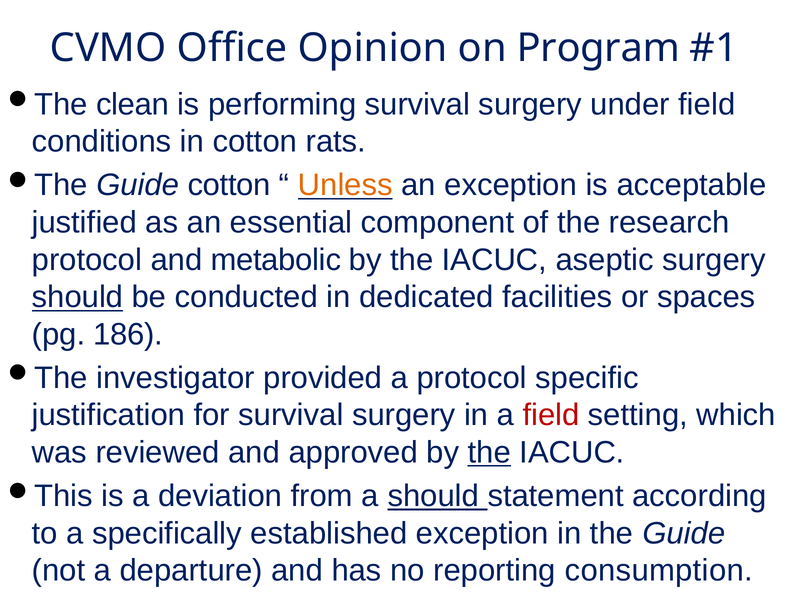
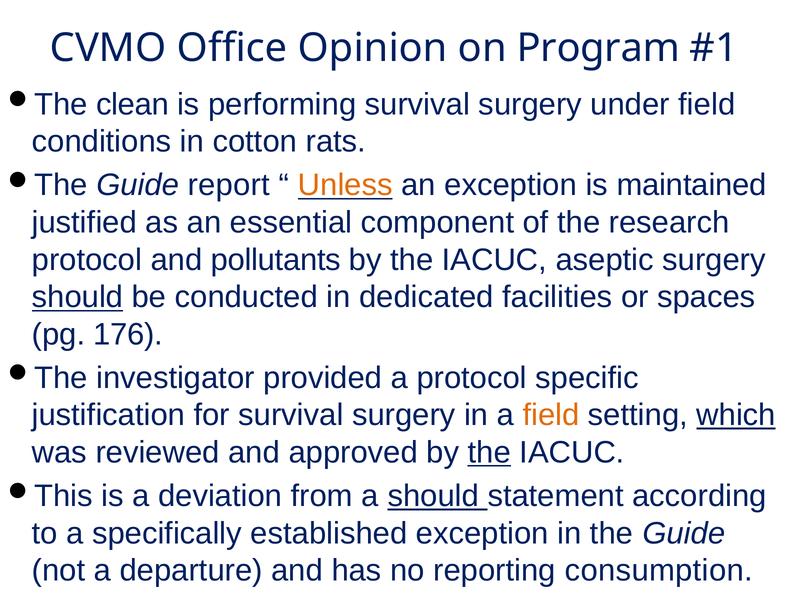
Guide cotton: cotton -> report
acceptable: acceptable -> maintained
metabolic: metabolic -> pollutants
186: 186 -> 176
field at (551, 415) colour: red -> orange
which underline: none -> present
